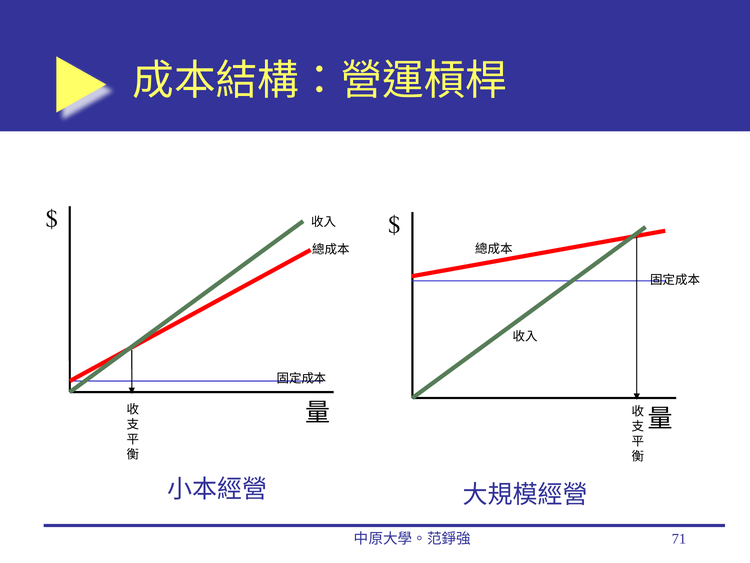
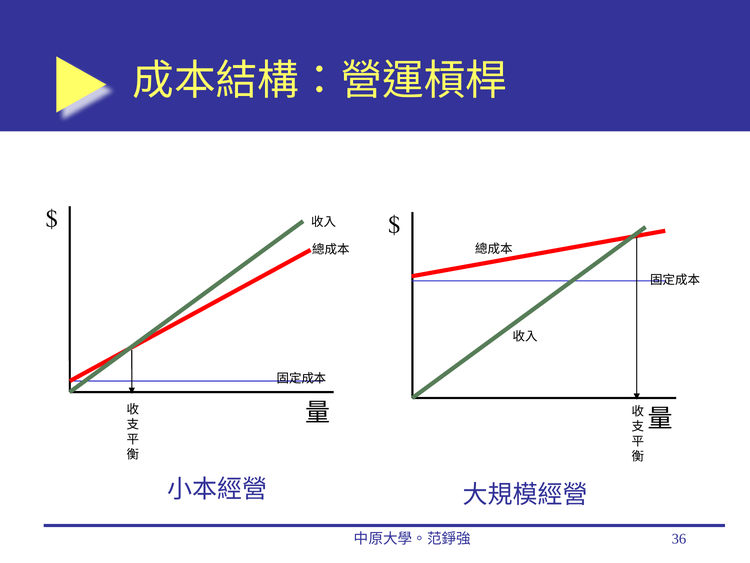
71: 71 -> 36
